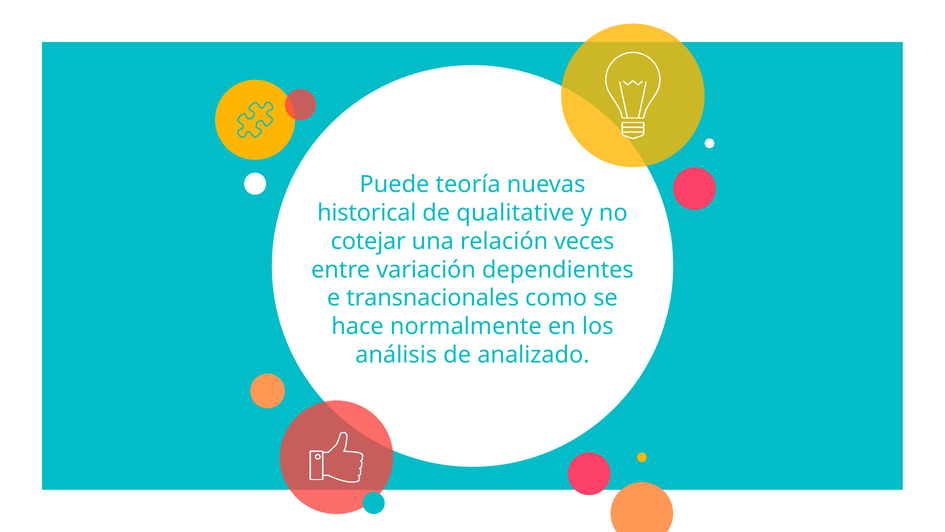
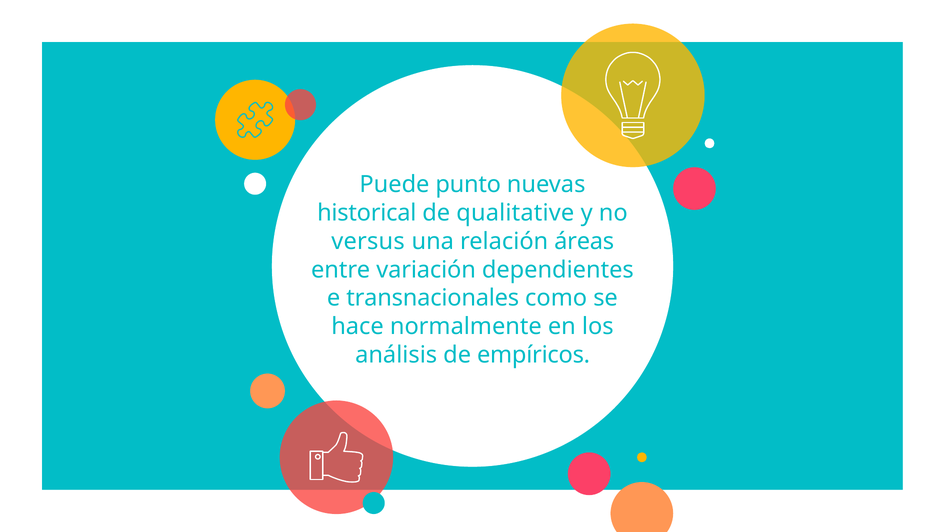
teoría: teoría -> punto
cotejar: cotejar -> versus
veces: veces -> áreas
analizado: analizado -> empíricos
